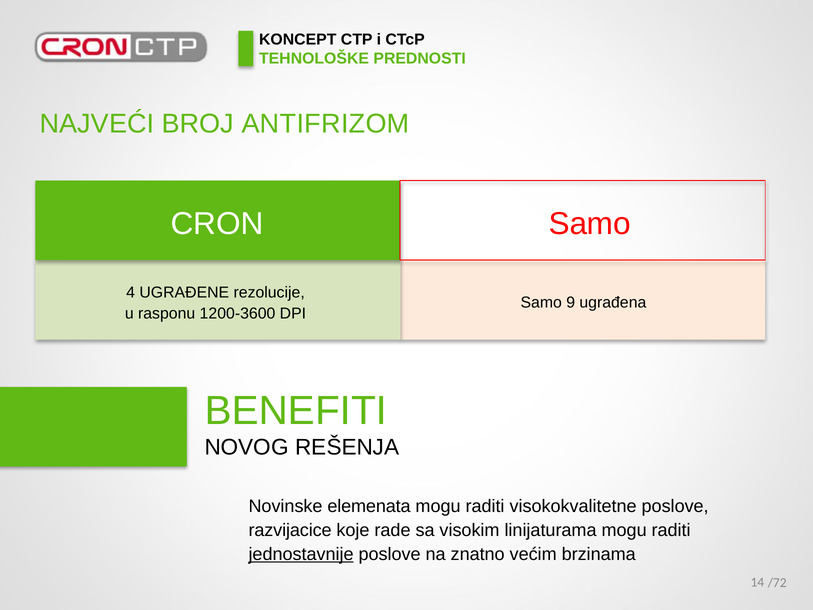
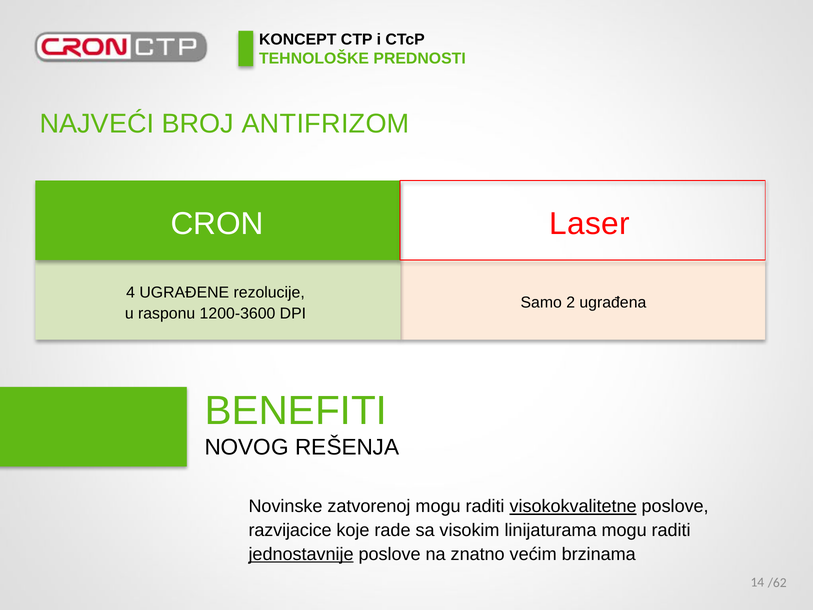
Samo at (590, 224): Samo -> Laser
9: 9 -> 2
elemenata: elemenata -> zatvorenoj
visokokvalitetne underline: none -> present
/72: /72 -> /62
